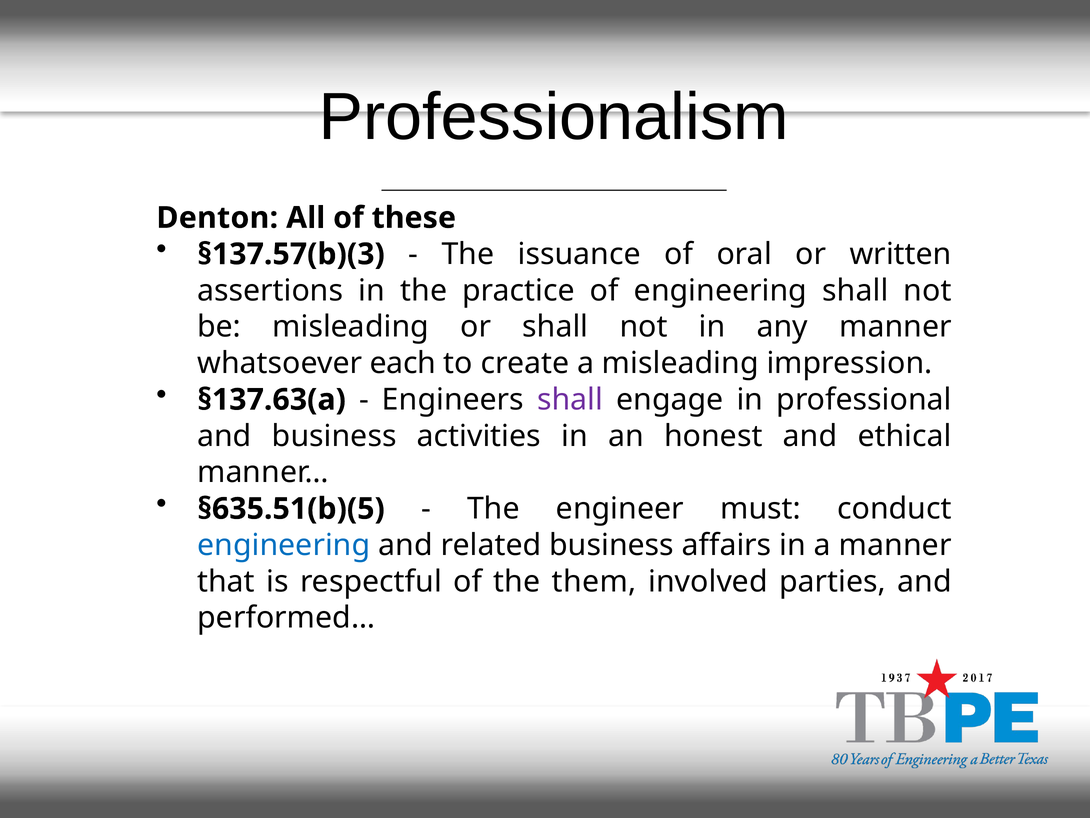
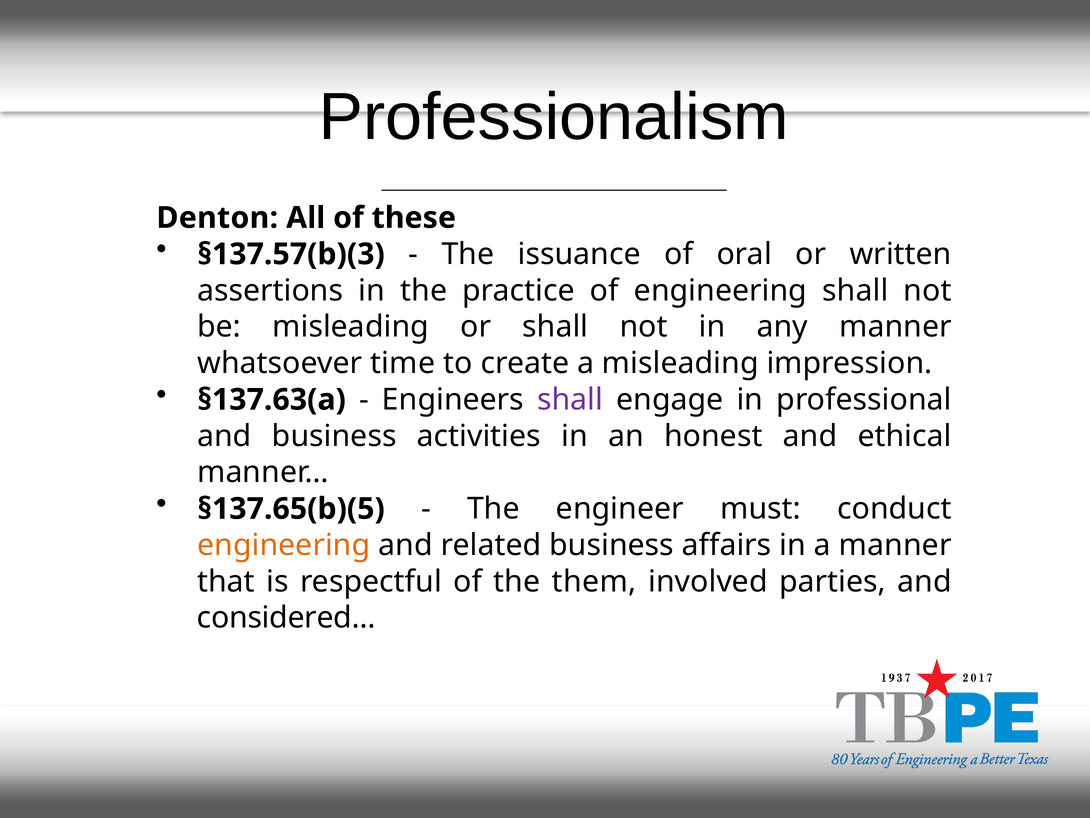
each: each -> time
§635.51(b)(5: §635.51(b)(5 -> §137.65(b)(5
engineering at (284, 545) colour: blue -> orange
performed…: performed… -> considered…
